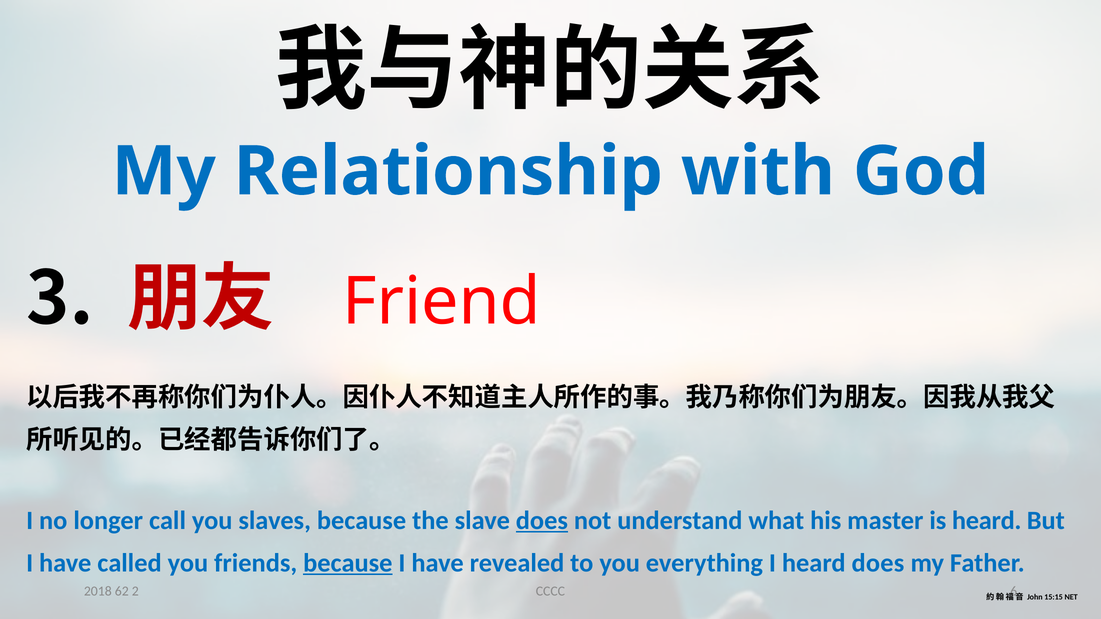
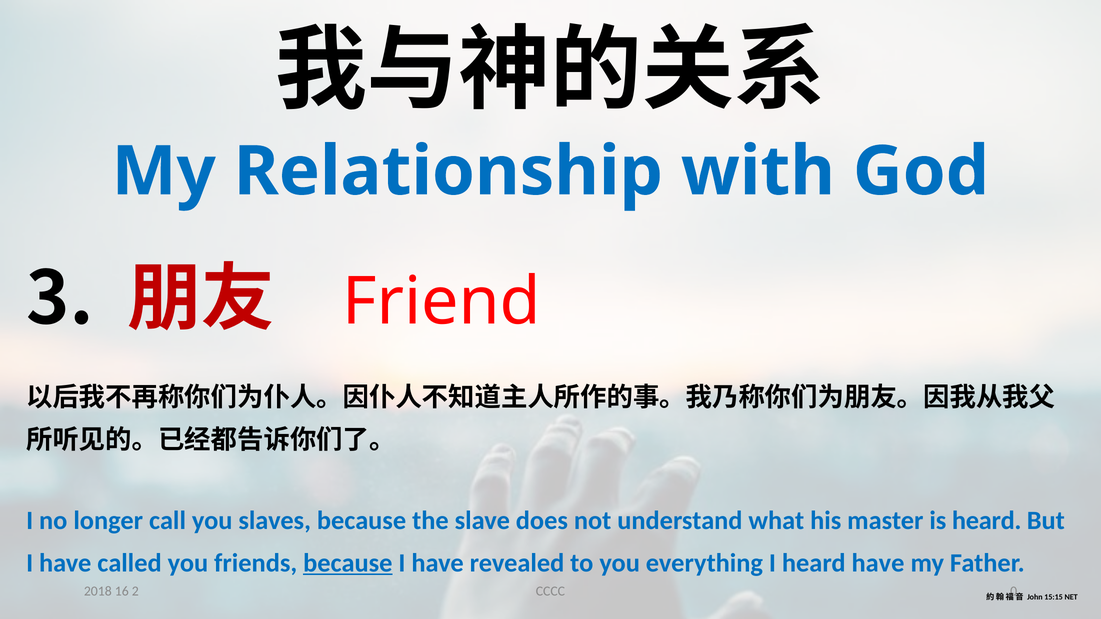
does at (542, 521) underline: present -> none
heard does: does -> have
6: 6 -> 0
62: 62 -> 16
